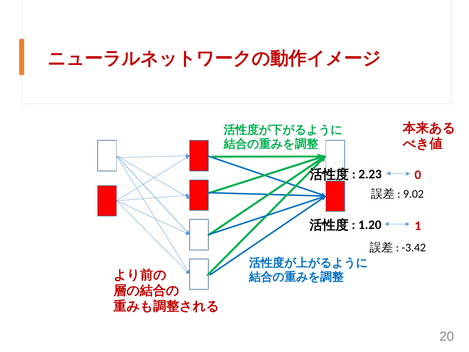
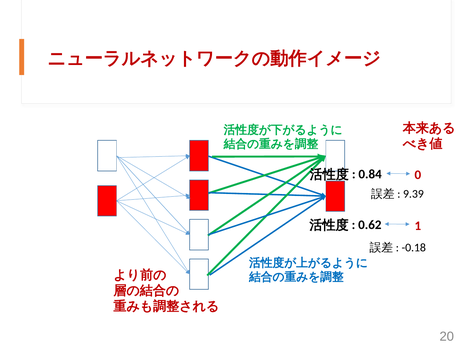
2.23: 2.23 -> 0.84
9.02: 9.02 -> 9.39
1.20: 1.20 -> 0.62
-3.42: -3.42 -> -0.18
